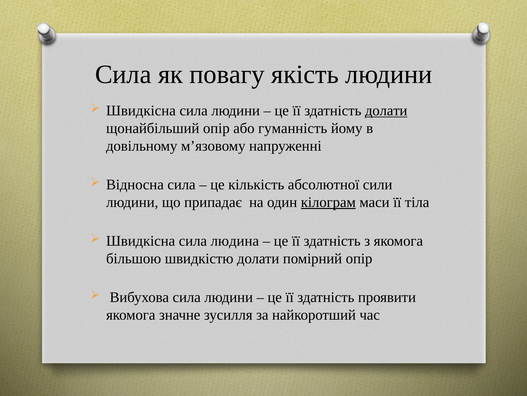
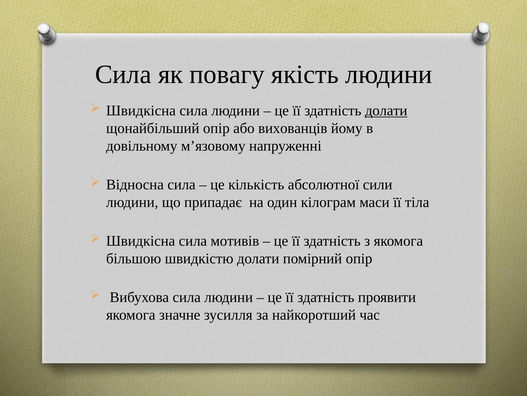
гуманність: гуманність -> вихованців
кілограм underline: present -> none
людина: людина -> мотивів
